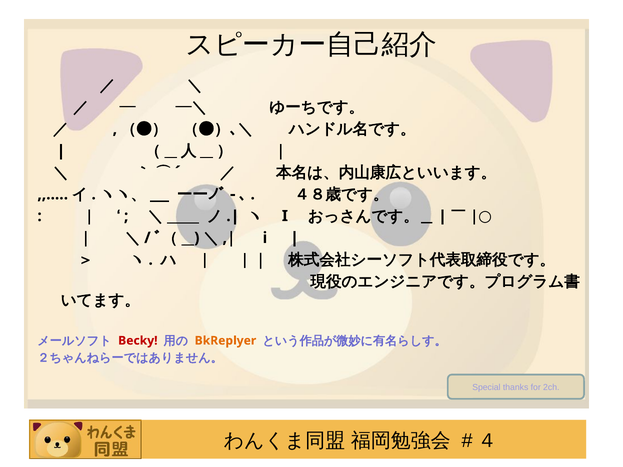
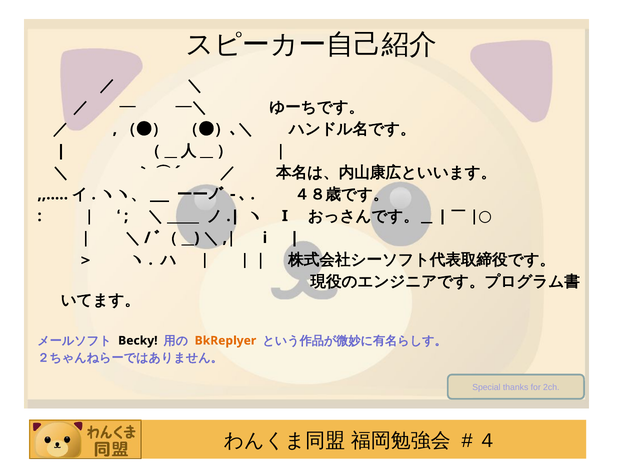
Becky colour: red -> black
